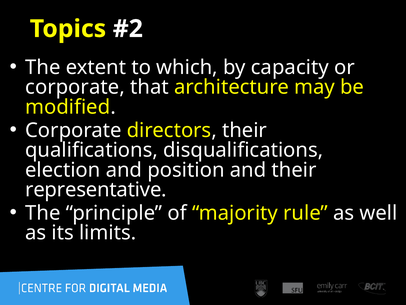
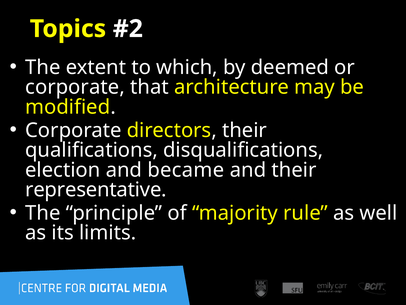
capacity: capacity -> deemed
position: position -> became
